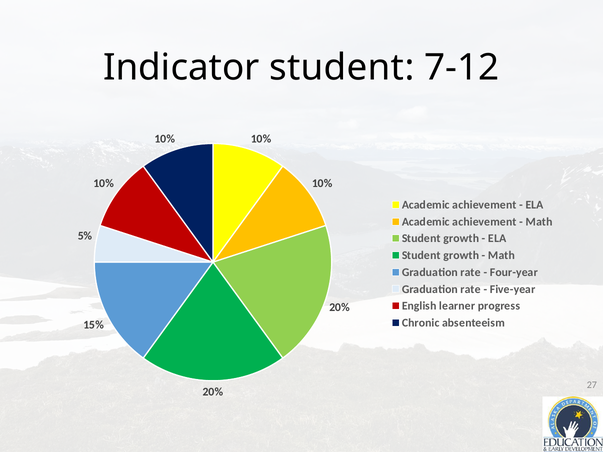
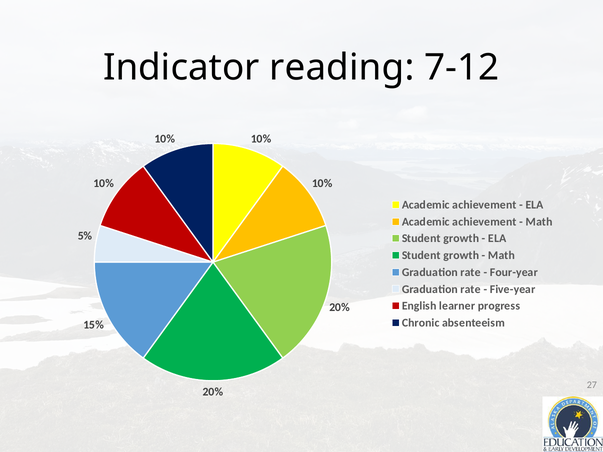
Indicator student: student -> reading
